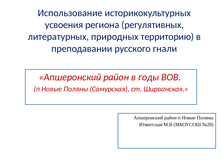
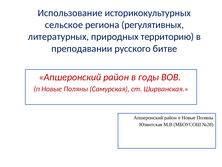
усвоения: усвоения -> сельское
гнали: гнали -> битве
